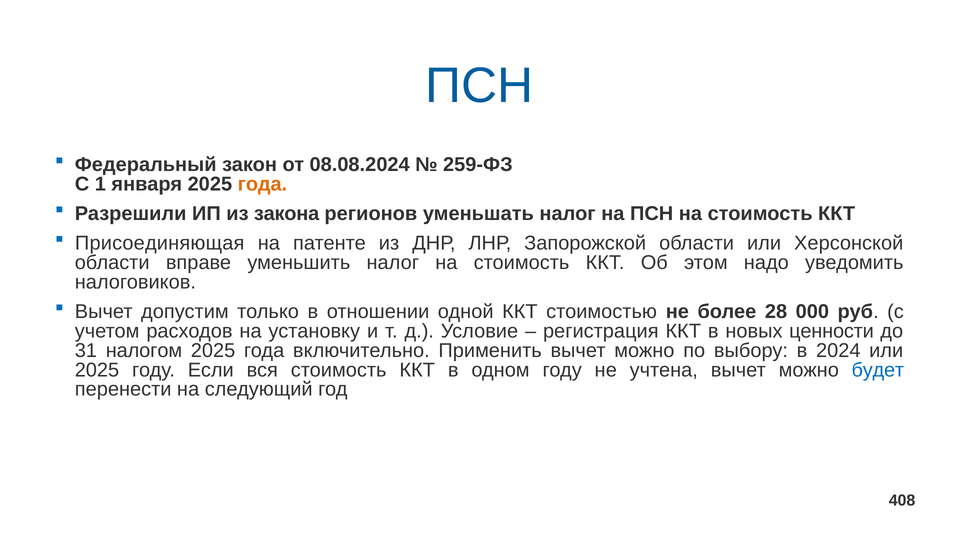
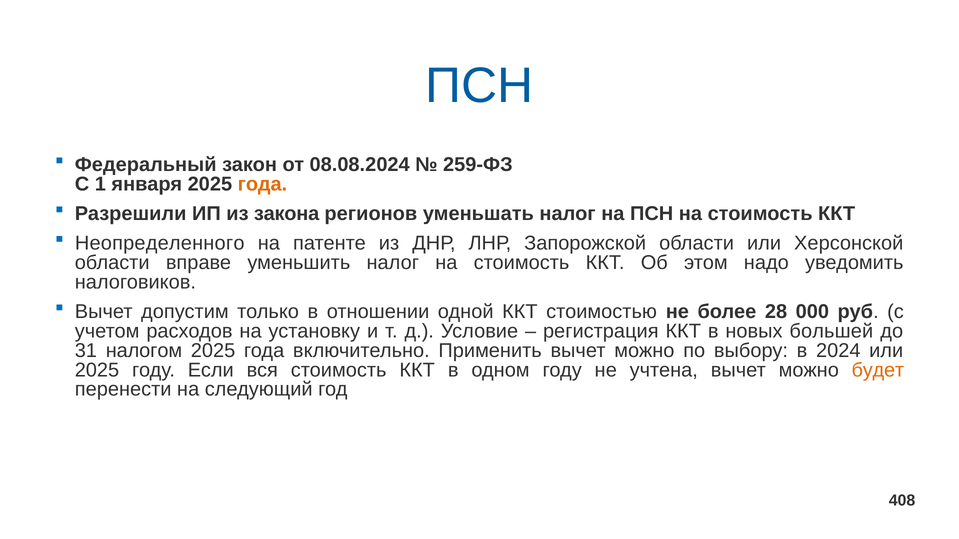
Присоединяющая: Присоединяющая -> Неопределенного
ценности: ценности -> большей
будет colour: blue -> orange
